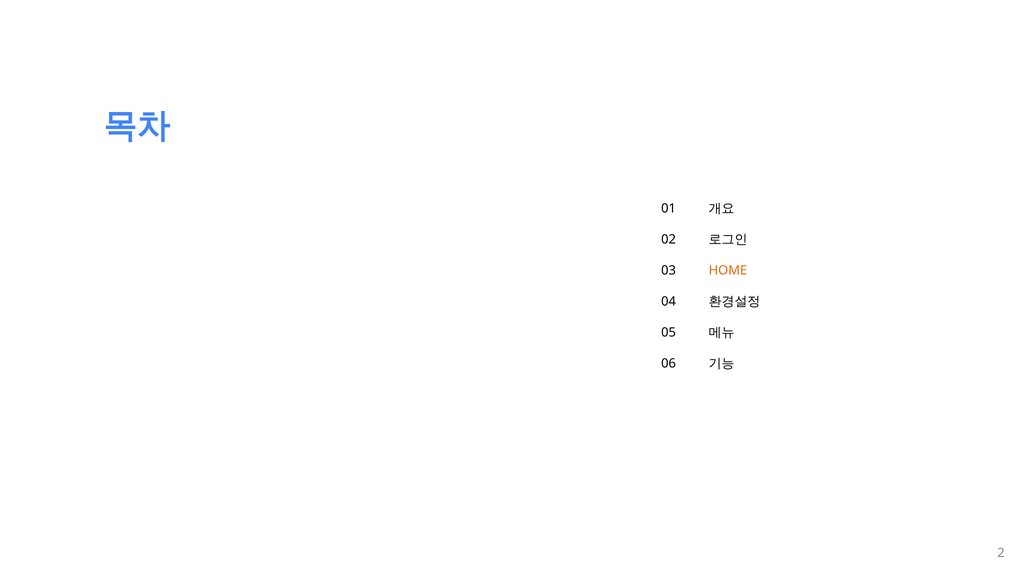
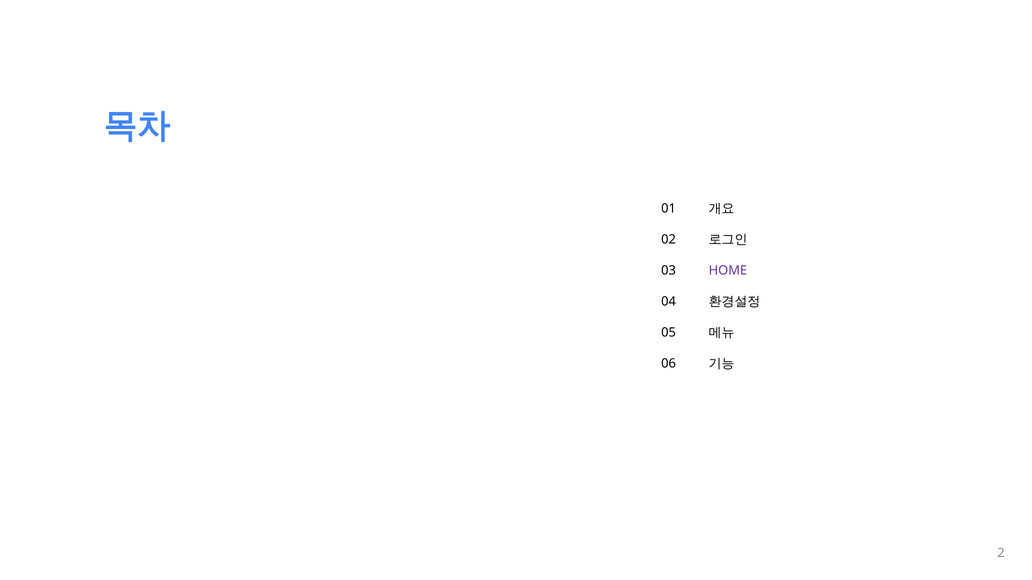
HOME colour: orange -> purple
